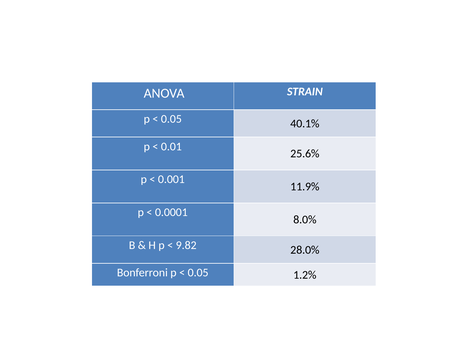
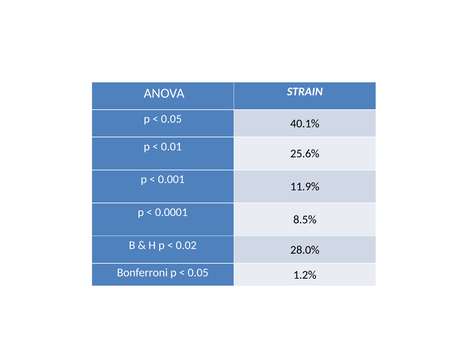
8.0%: 8.0% -> 8.5%
9.82: 9.82 -> 0.02
